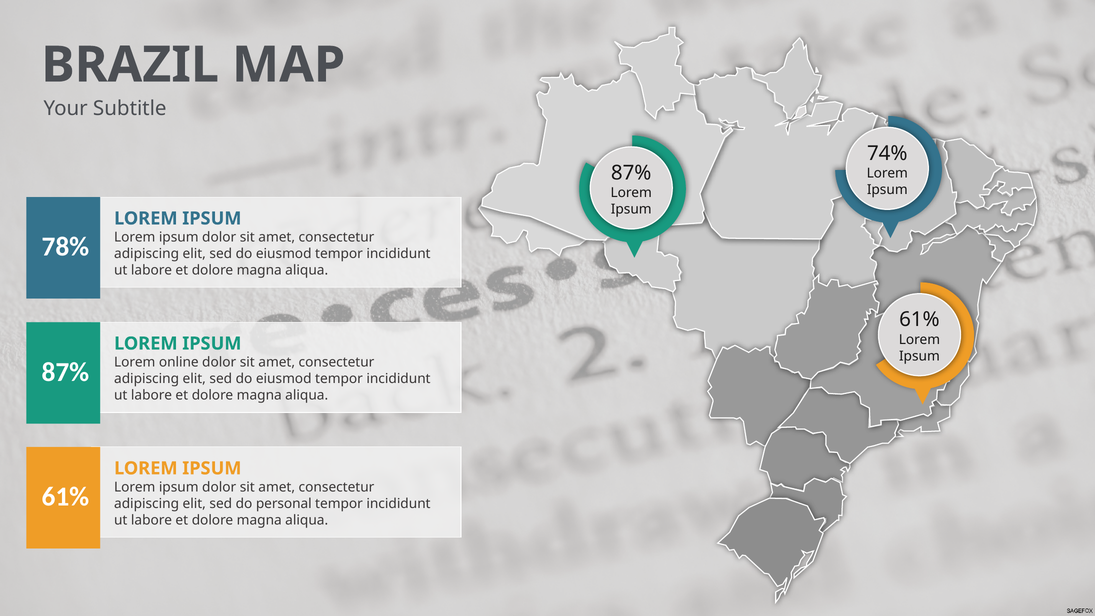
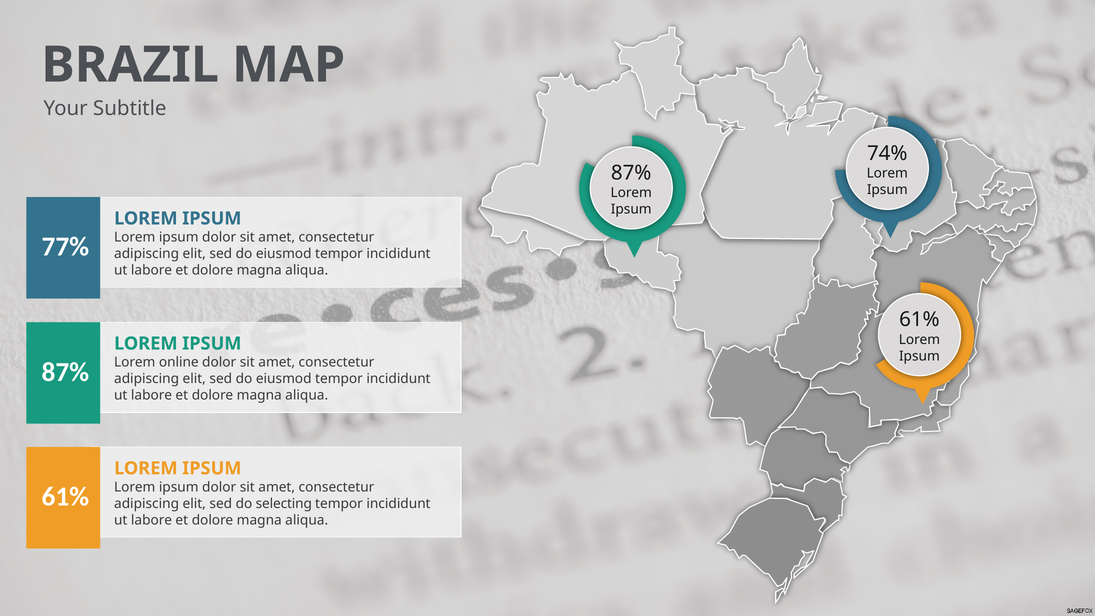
78%: 78% -> 77%
personal: personal -> selecting
